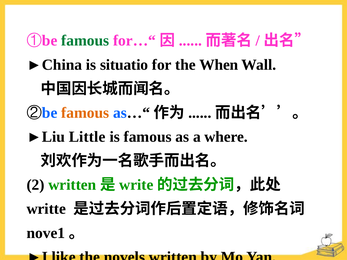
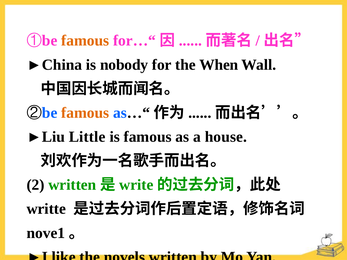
famous at (85, 41) colour: green -> orange
situatio: situatio -> nobody
where: where -> house
